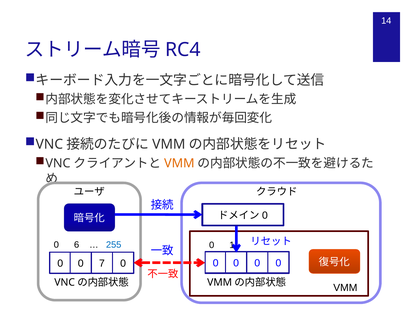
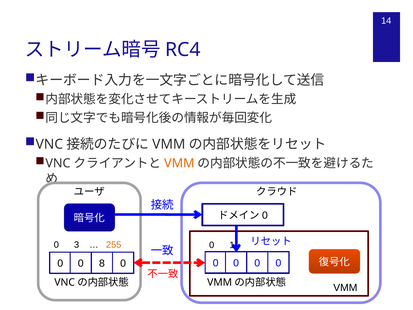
6: 6 -> 3
255 at (114, 245) colour: blue -> orange
7: 7 -> 8
